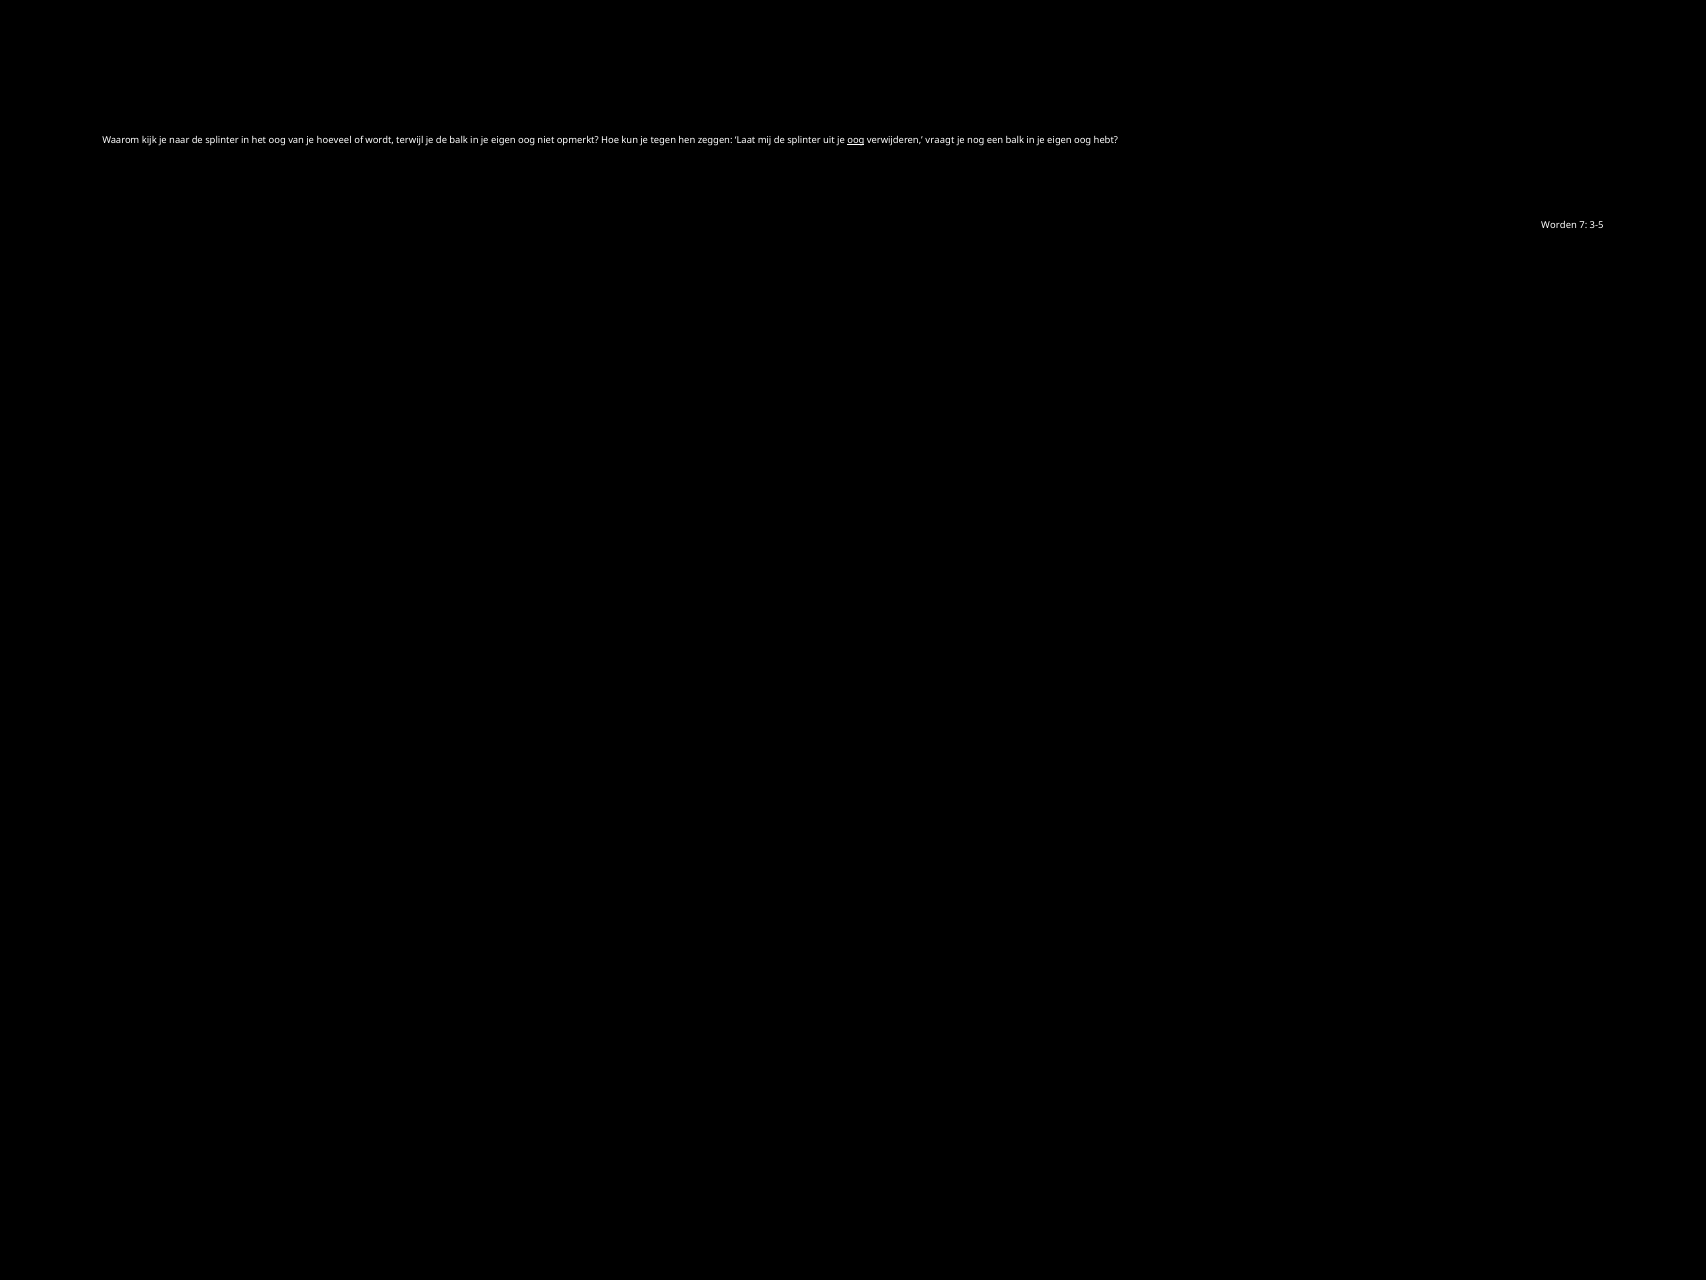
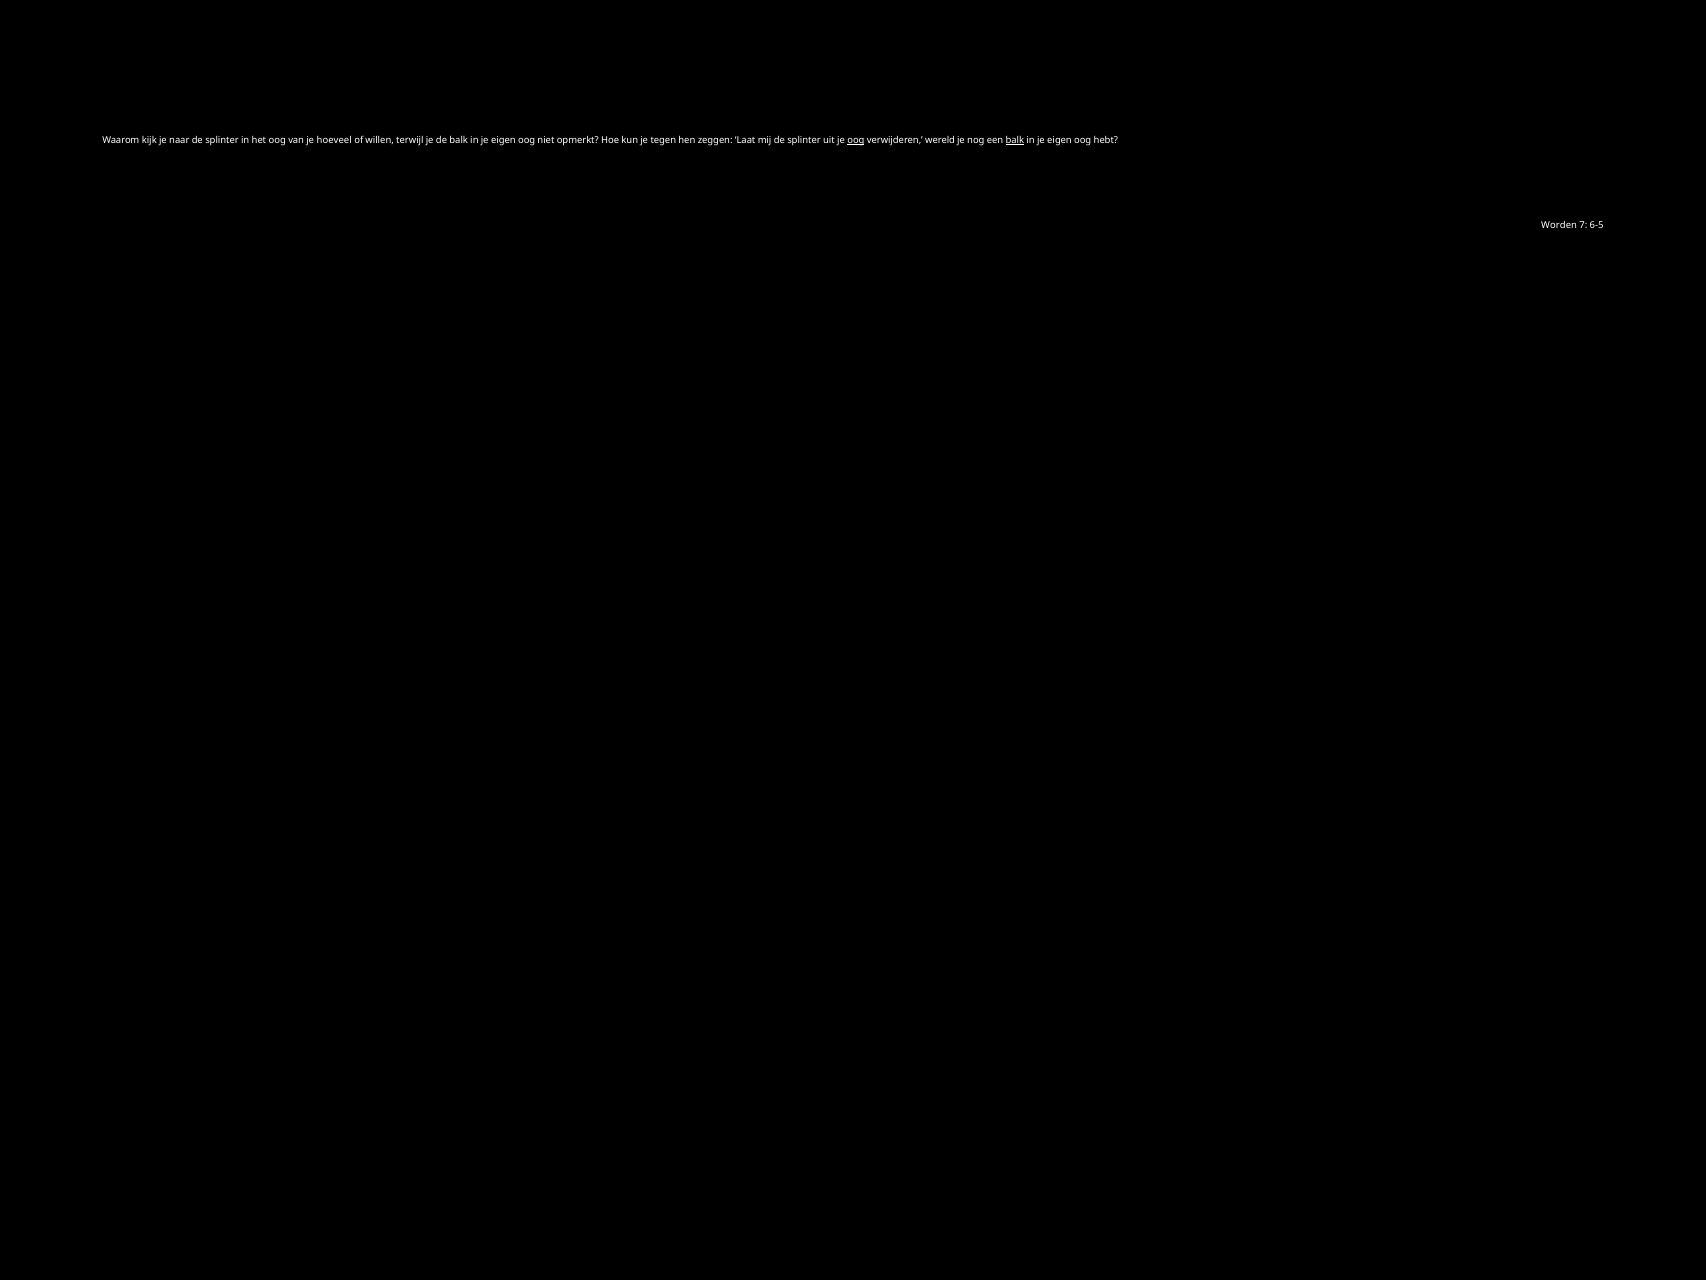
wordt: wordt -> willen
vraagt: vraagt -> wereld
balk at (1015, 140) underline: none -> present
3-5: 3-5 -> 6-5
